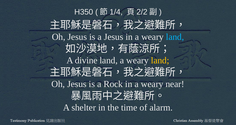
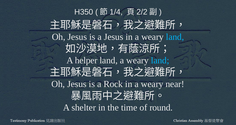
divine: divine -> helper
land at (160, 60) colour: yellow -> light blue
alarm: alarm -> round
